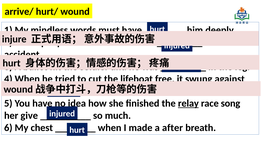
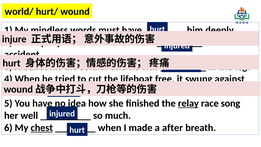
arrive/: arrive/ -> world/
give: give -> well
chest underline: none -> present
